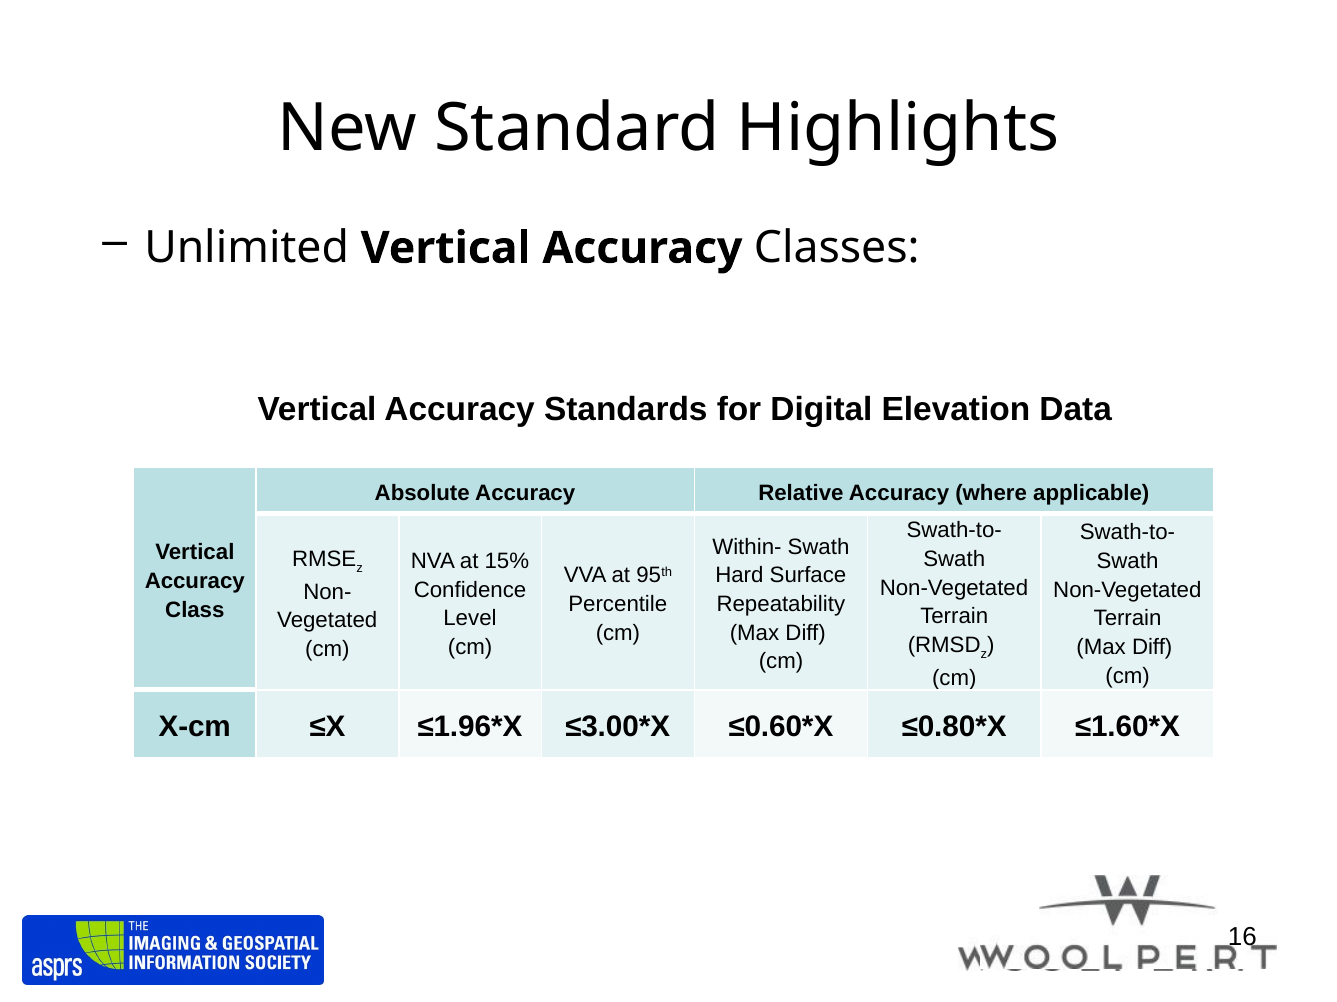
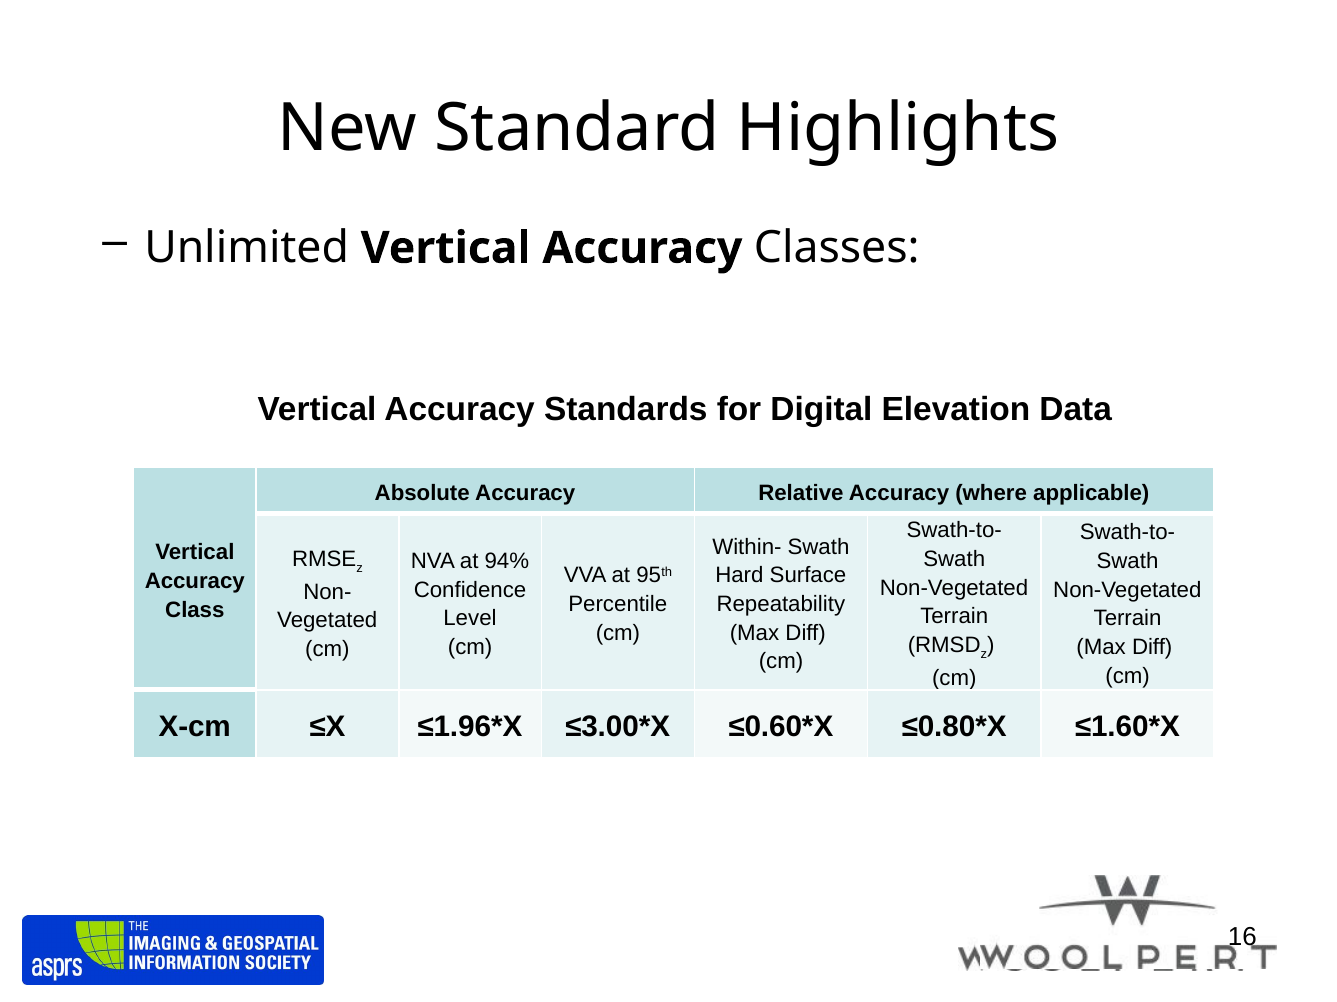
15%: 15% -> 94%
